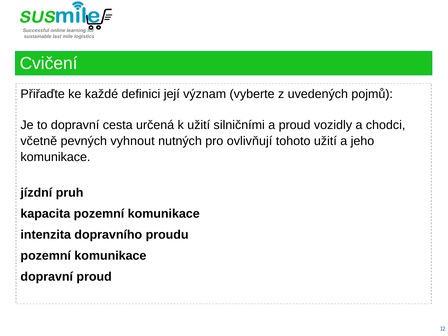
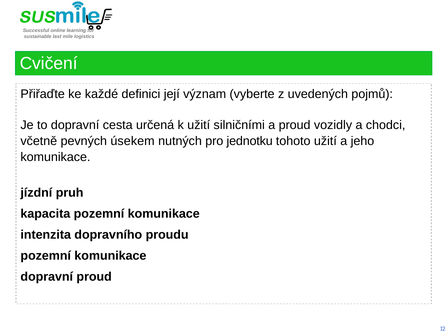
vyhnout: vyhnout -> úsekem
ovlivňují: ovlivňují -> jednotku
